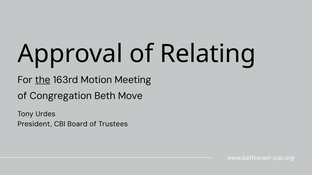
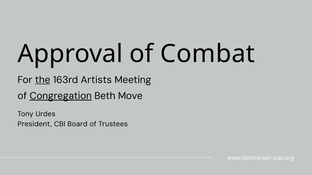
Relating: Relating -> Combat
Motion: Motion -> Artists
Congregation underline: none -> present
